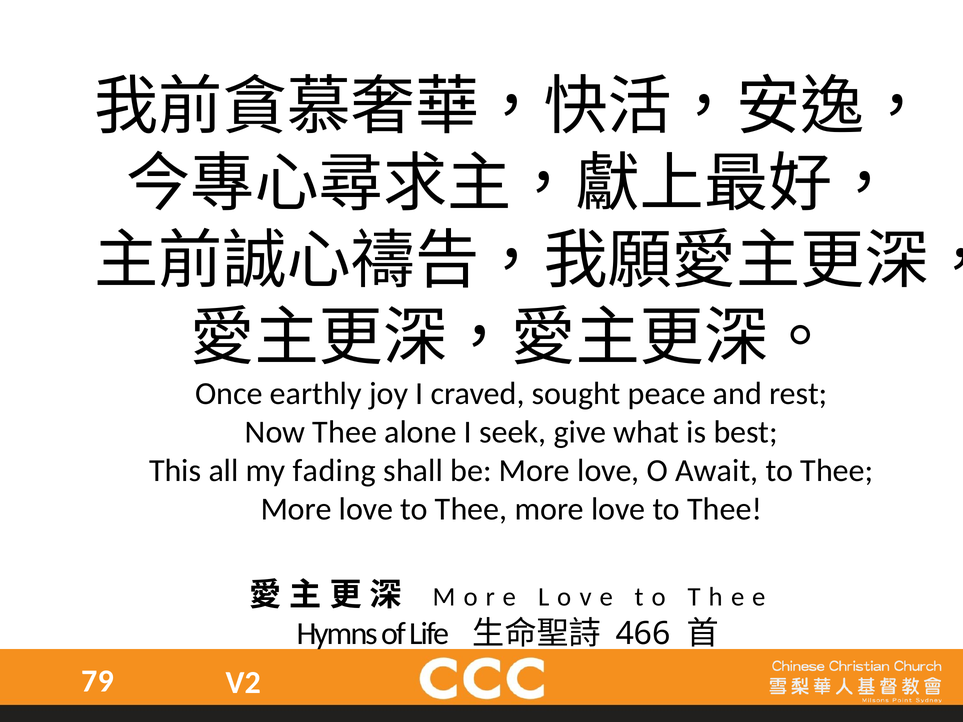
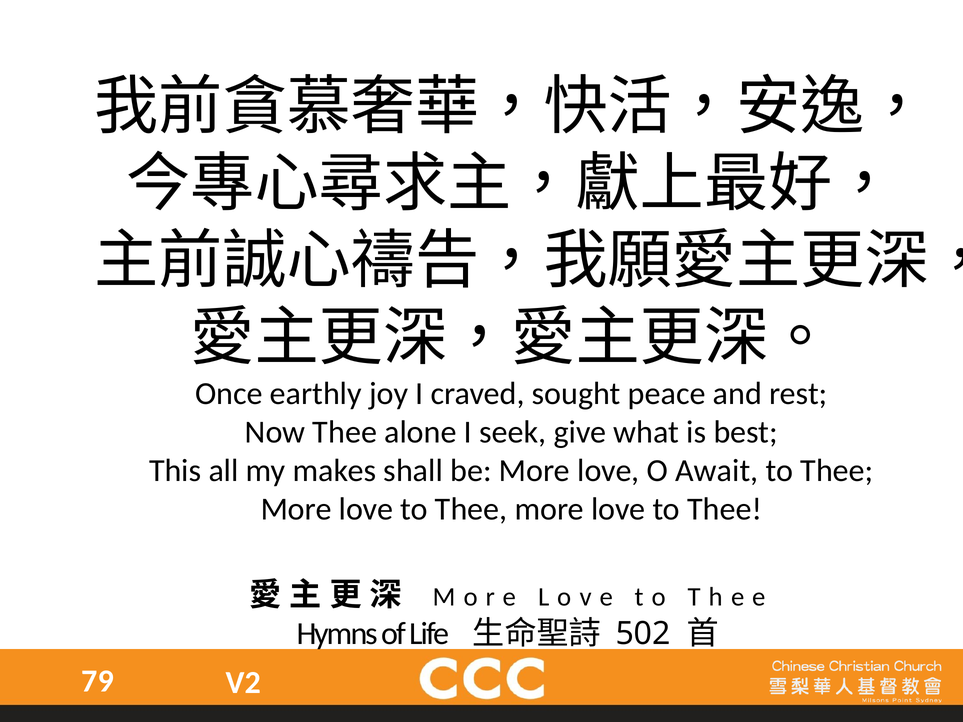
fading: fading -> makes
466: 466 -> 502
